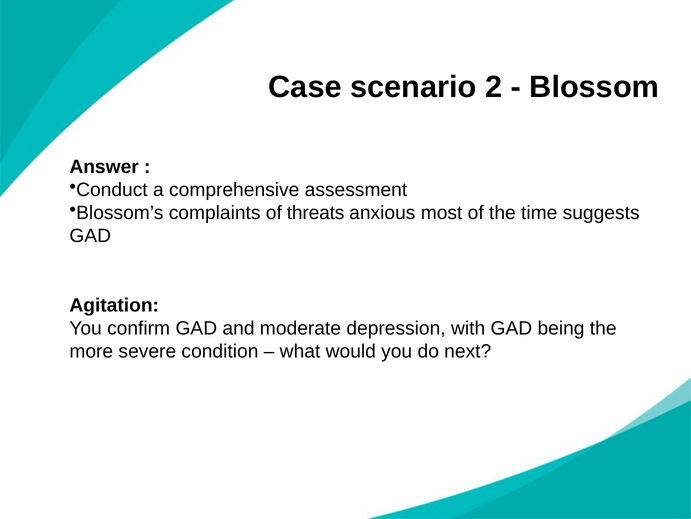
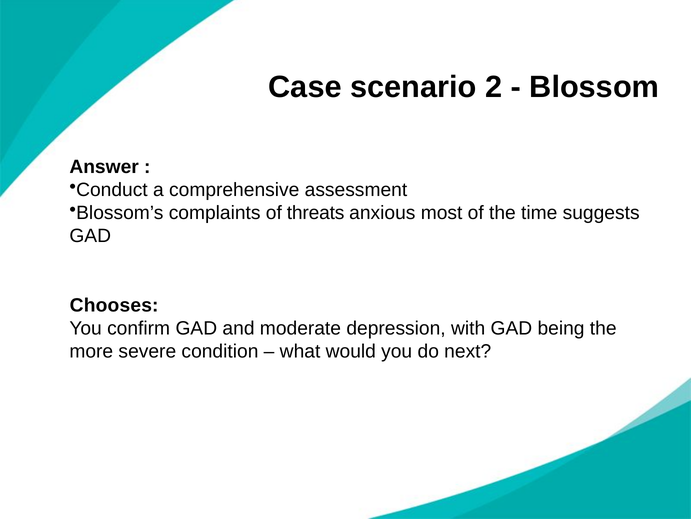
Agitation: Agitation -> Chooses
